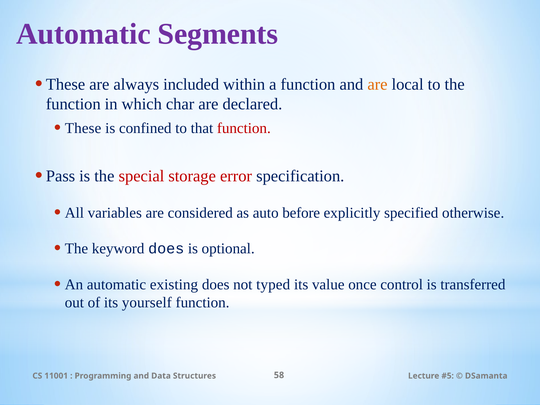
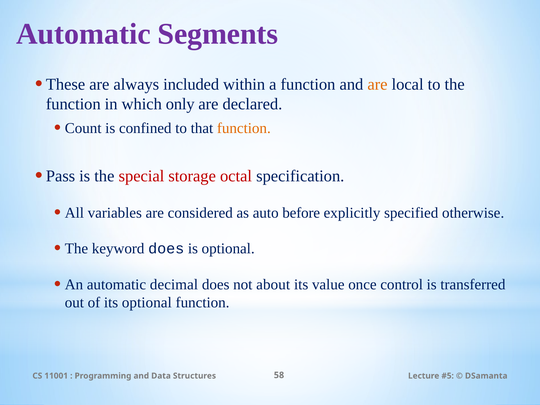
char: char -> only
These at (83, 128): These -> Count
function at (244, 128) colour: red -> orange
error: error -> octal
existing: existing -> decimal
typed: typed -> about
its yourself: yourself -> optional
